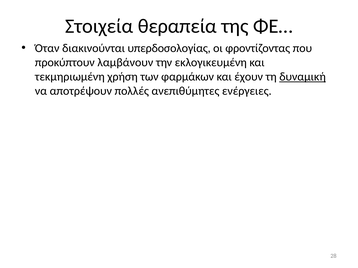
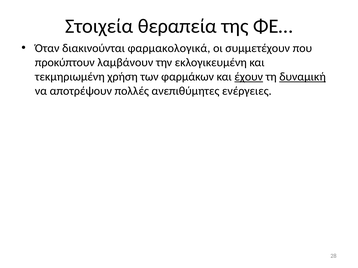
υπερδοσολογίας: υπερδοσολογίας -> φαρμακολογικά
φροντίζοντας: φροντίζοντας -> συμμετέχουν
έχουν underline: none -> present
